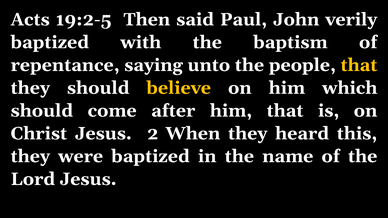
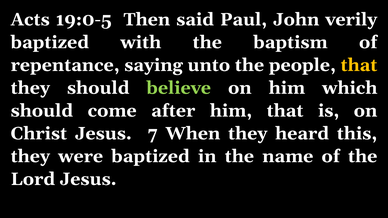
19:2-5: 19:2-5 -> 19:0-5
believe colour: yellow -> light green
2: 2 -> 7
